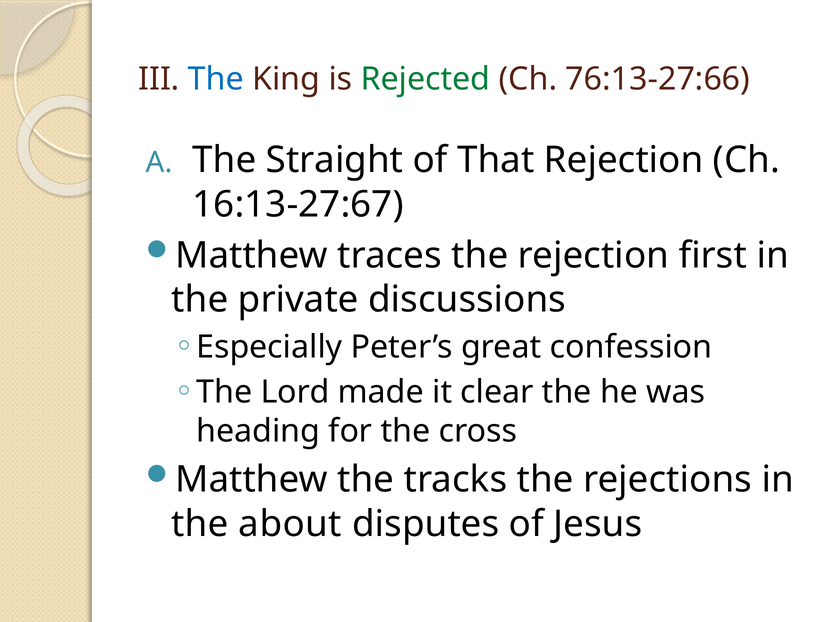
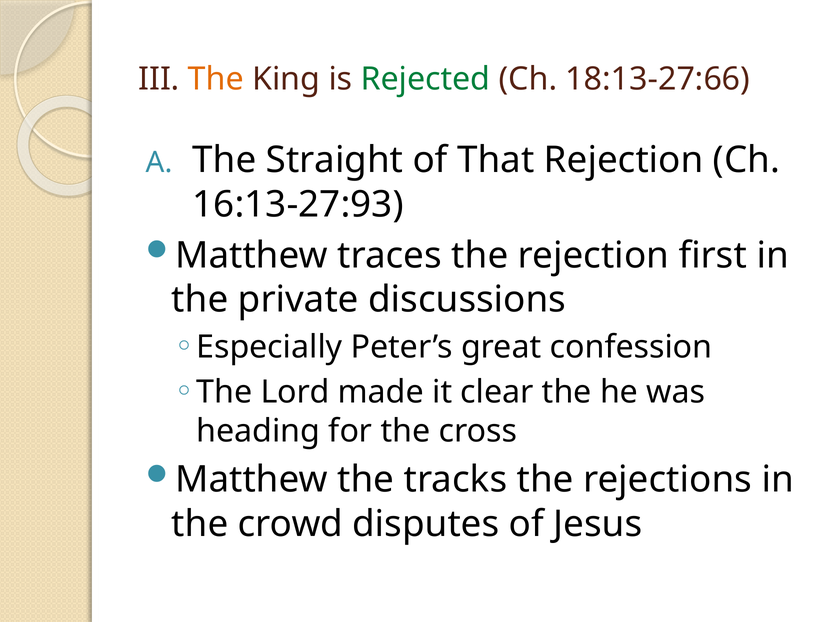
The at (216, 79) colour: blue -> orange
76:13-27:66: 76:13-27:66 -> 18:13-27:66
16:13-27:67: 16:13-27:67 -> 16:13-27:93
about: about -> crowd
